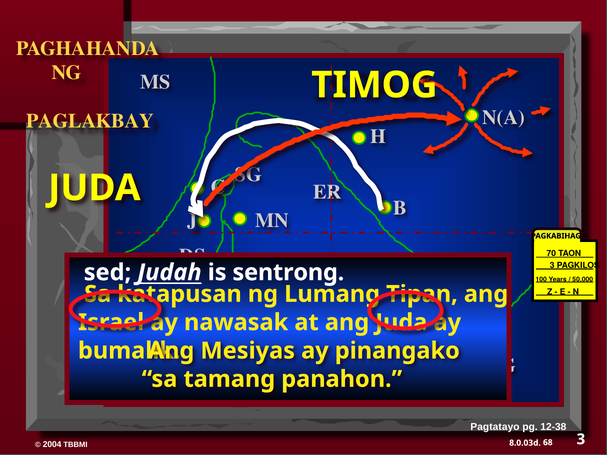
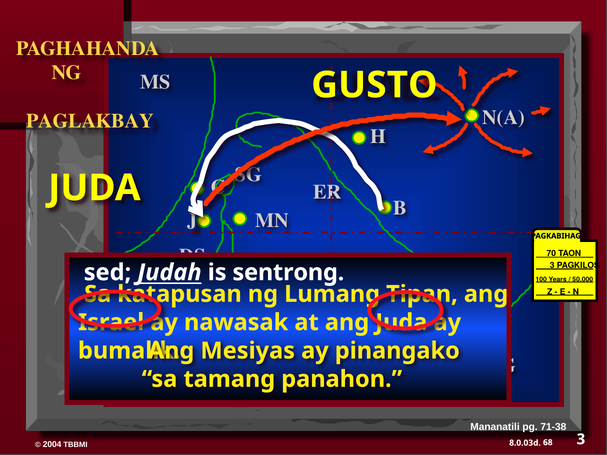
TIMOG: TIMOG -> GUSTO
Pagtatayo: Pagtatayo -> Mananatili
12-38: 12-38 -> 71-38
